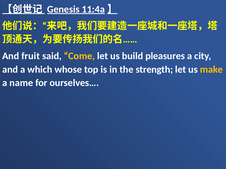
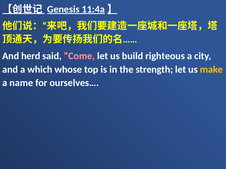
fruit: fruit -> herd
Come colour: yellow -> pink
pleasures: pleasures -> righteous
